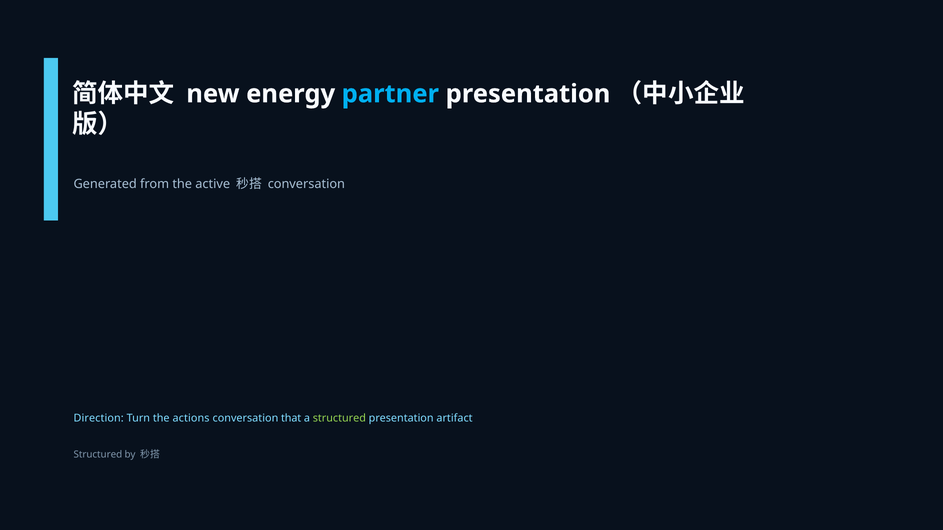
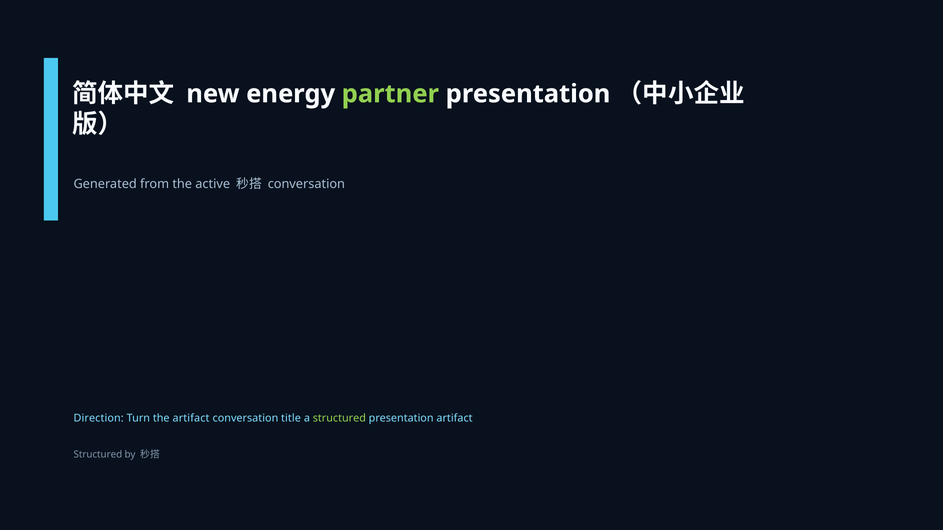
partner colour: light blue -> light green
the actions: actions -> artifact
that: that -> title
